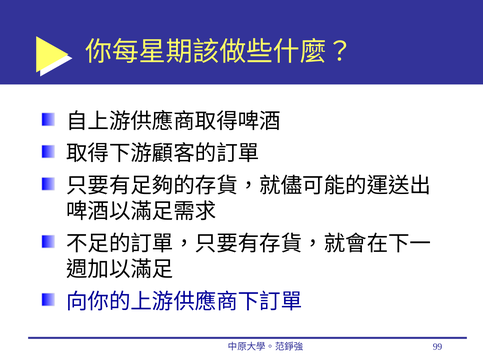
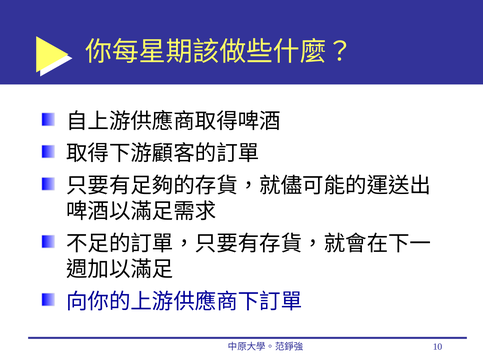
99: 99 -> 10
